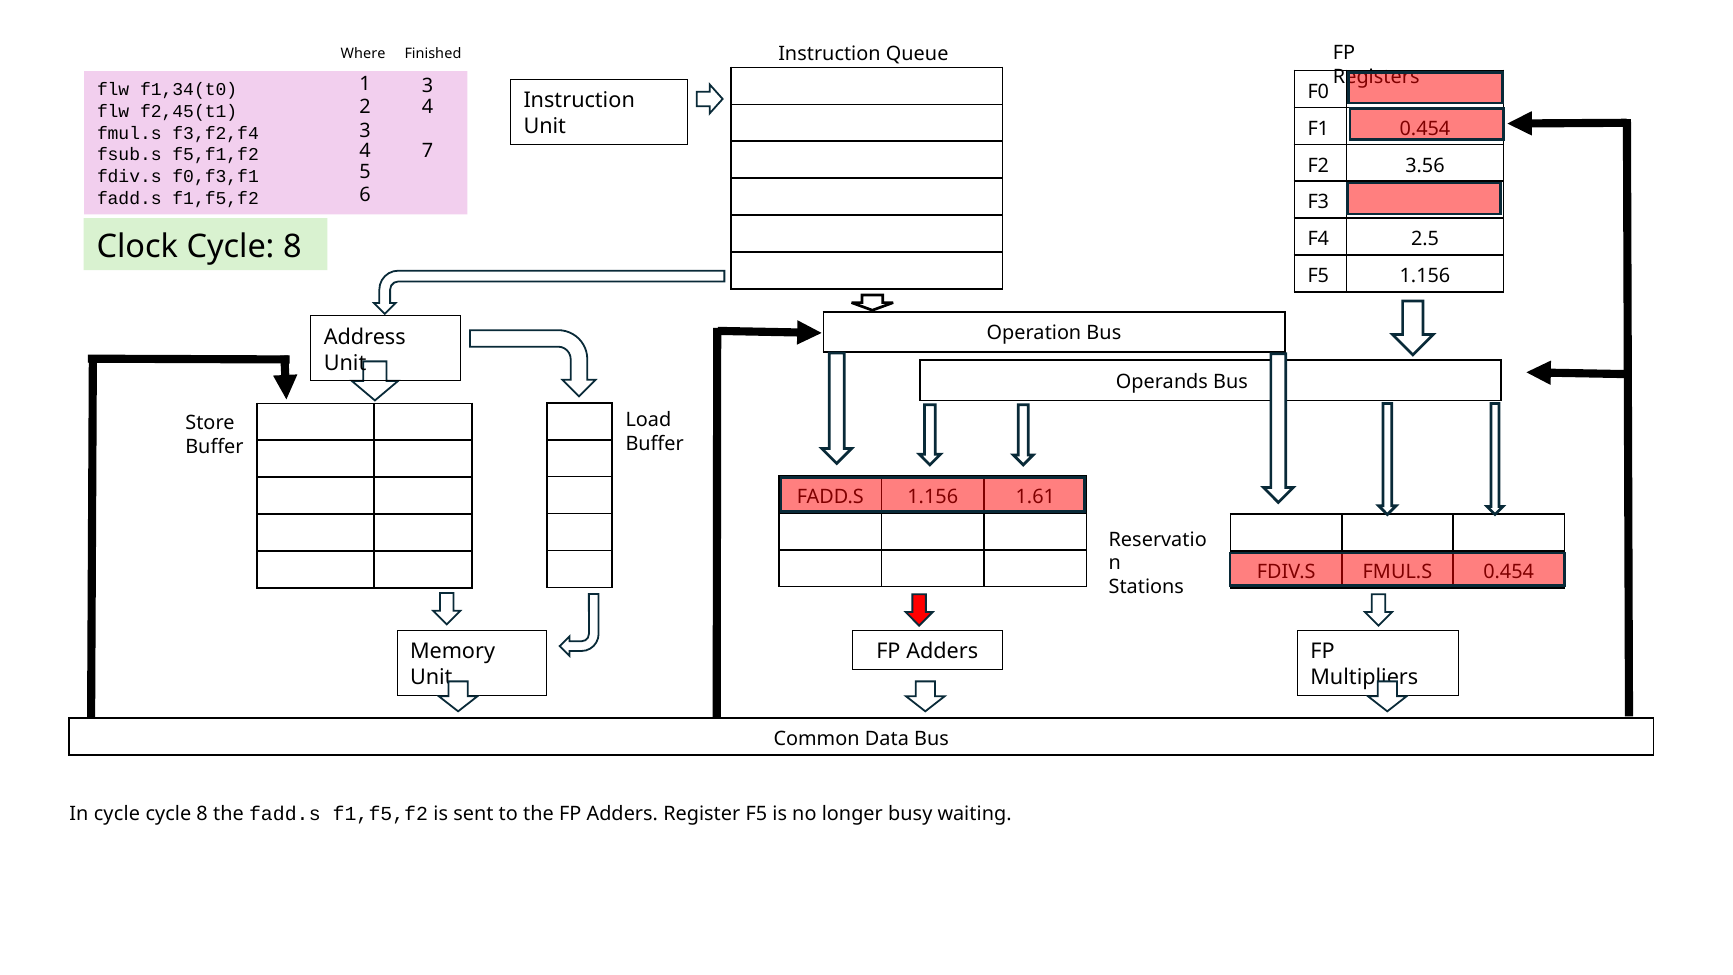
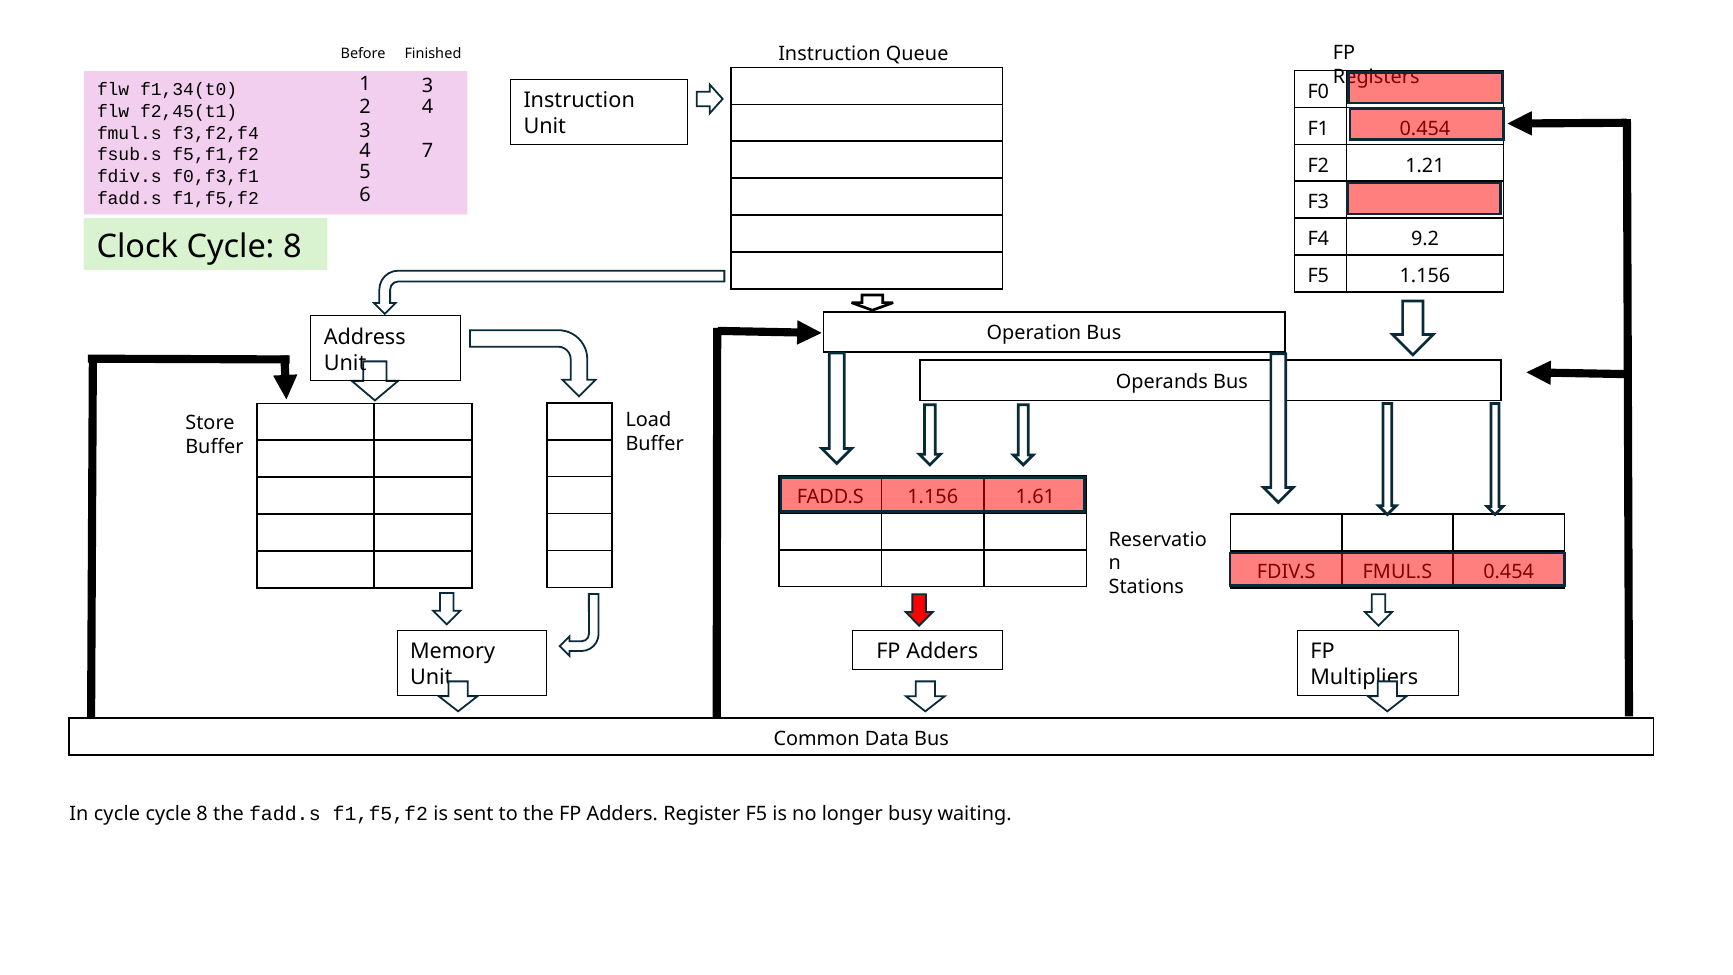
Where: Where -> Before
3.56: 3.56 -> 1.21
2.5: 2.5 -> 9.2
